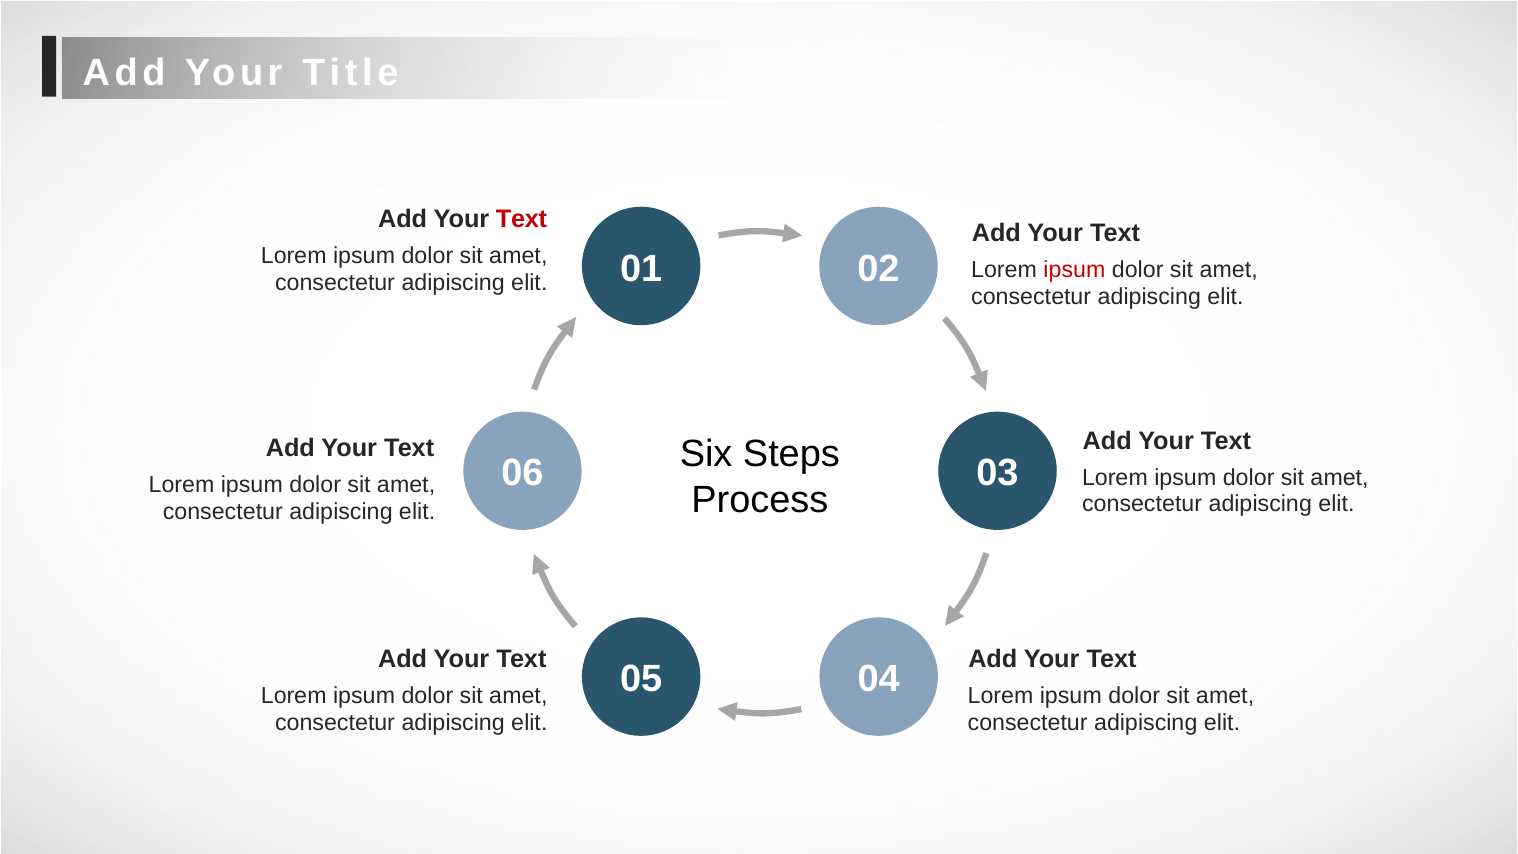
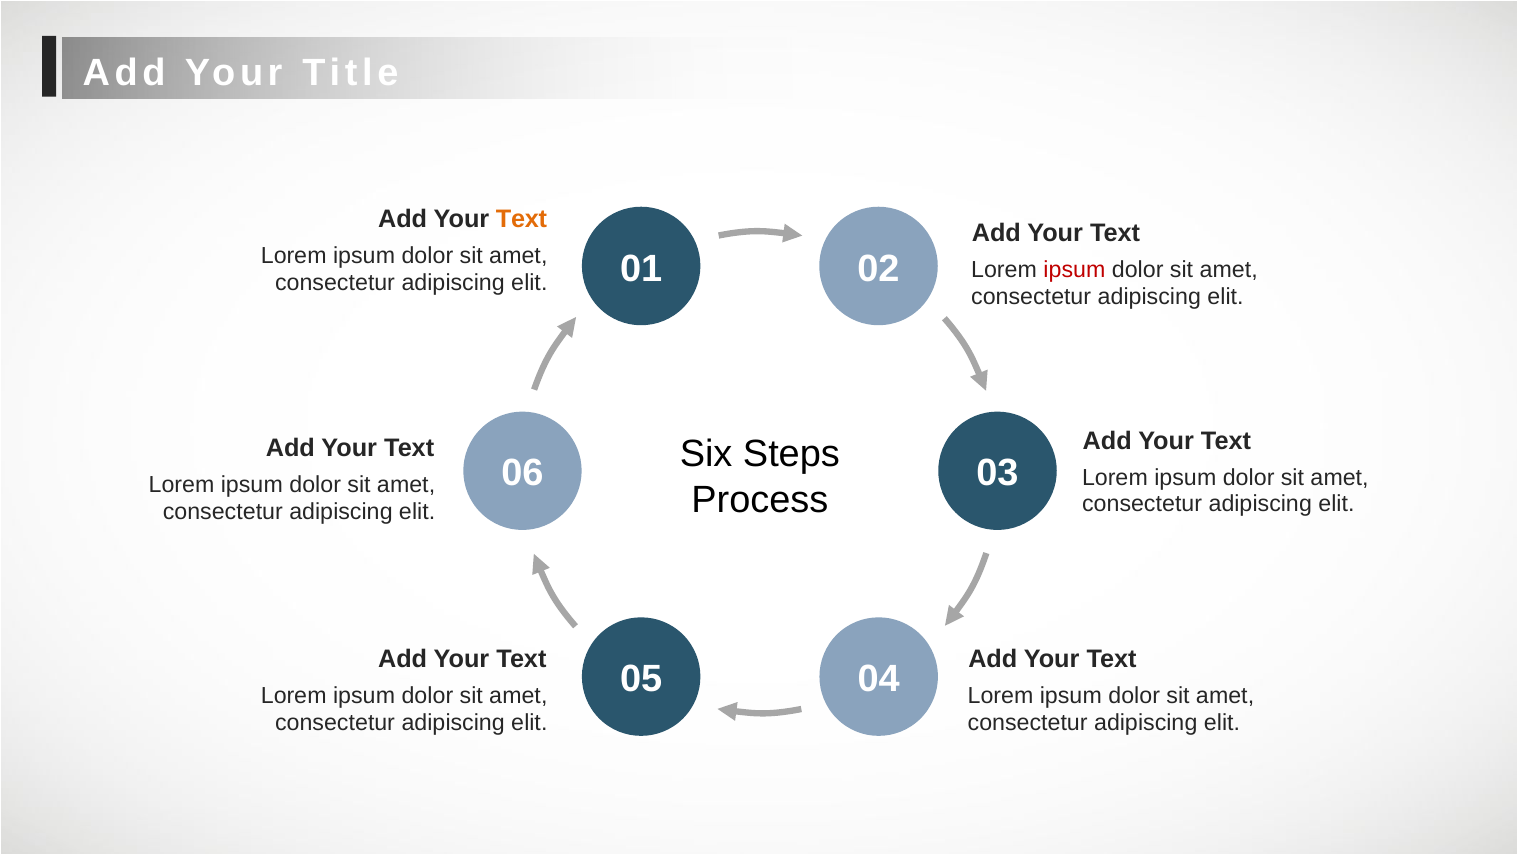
Text at (522, 219) colour: red -> orange
